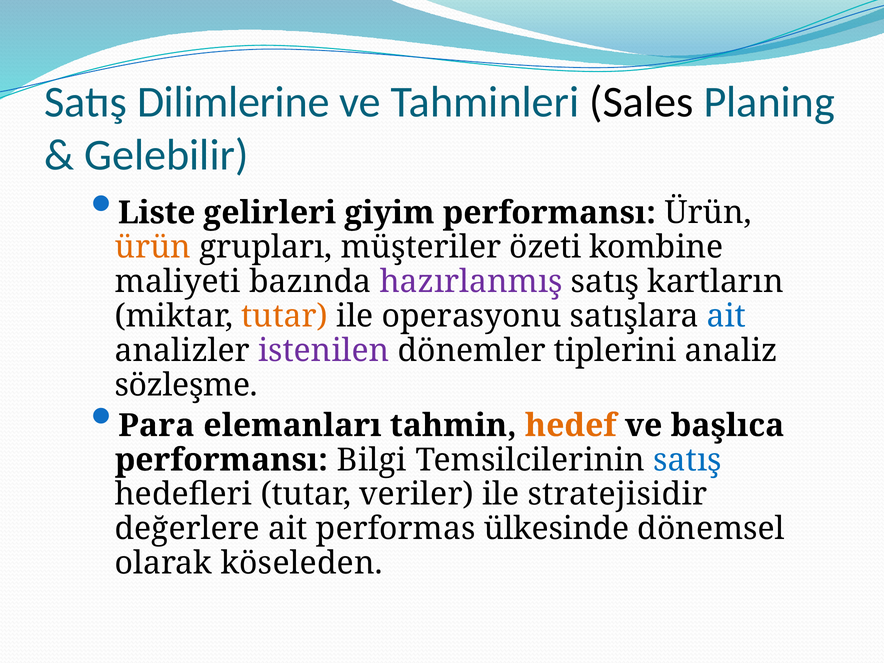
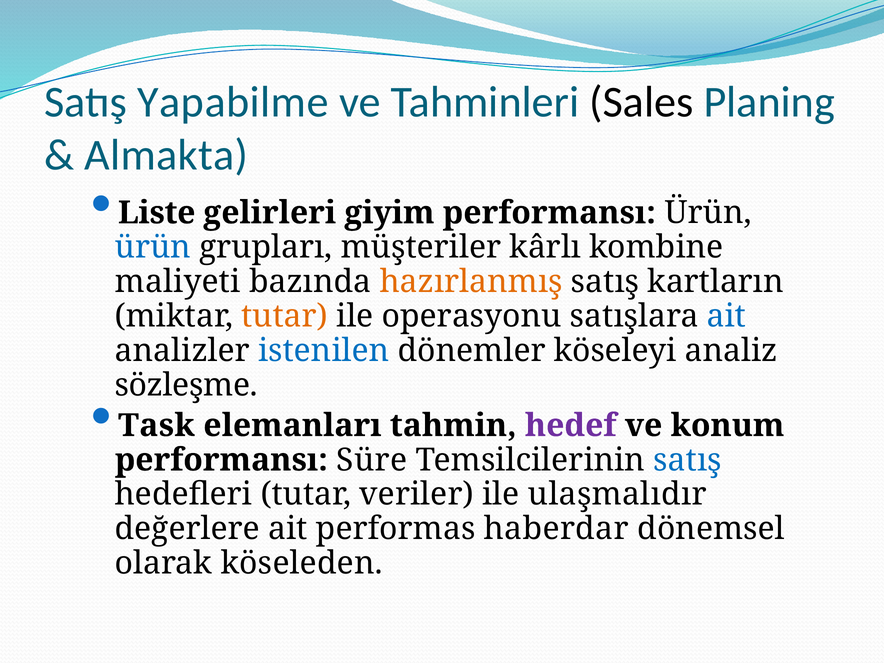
Dilimlerine: Dilimlerine -> Yapabilme
Gelebilir: Gelebilir -> Almakta
ürün at (153, 247) colour: orange -> blue
özeti: özeti -> kârlı
hazırlanmış colour: purple -> orange
istenilen colour: purple -> blue
tiplerini: tiplerini -> köseleyi
Para: Para -> Task
hedef colour: orange -> purple
başlıca: başlıca -> konum
Bilgi: Bilgi -> Süre
stratejisidir: stratejisidir -> ulaşmalıdır
ülkesinde: ülkesinde -> haberdar
